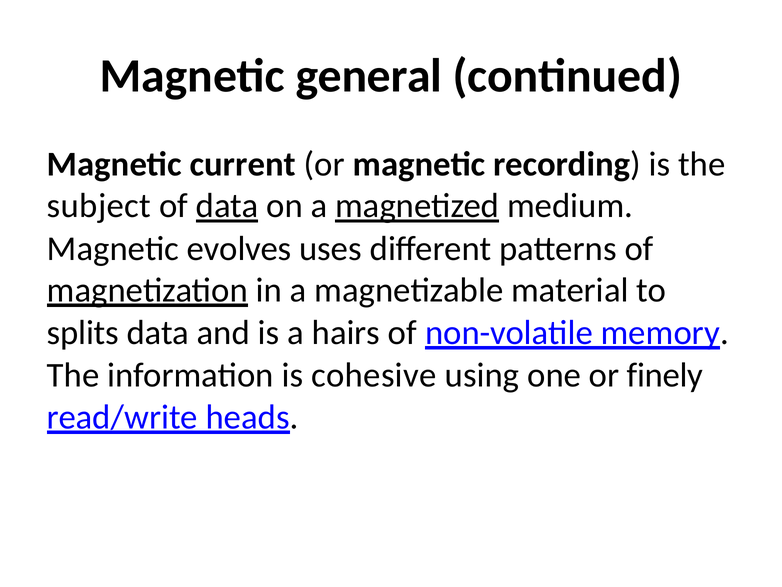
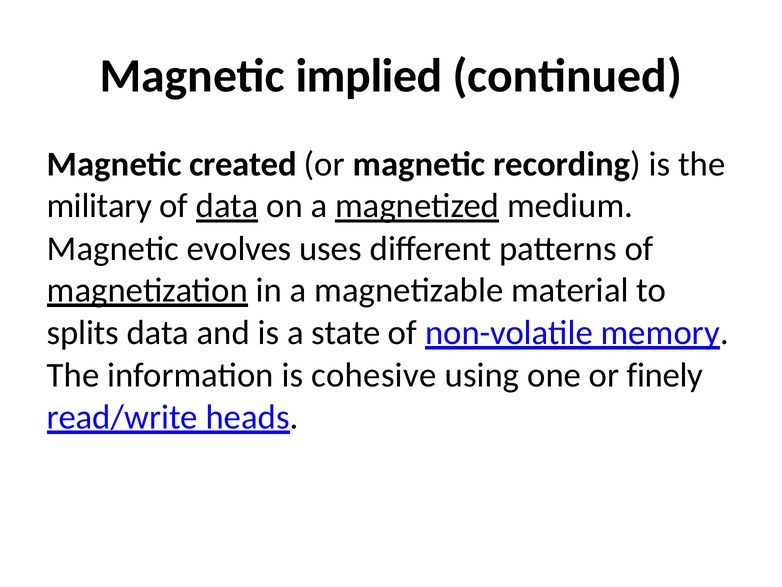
general: general -> implied
current: current -> created
subject: subject -> military
hairs: hairs -> state
